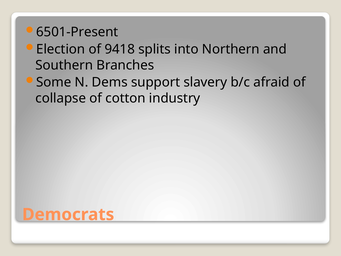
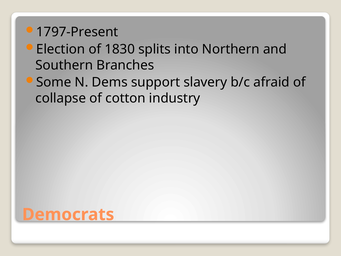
6501-Present: 6501-Present -> 1797-Present
9418: 9418 -> 1830
